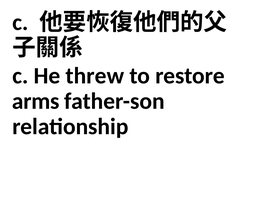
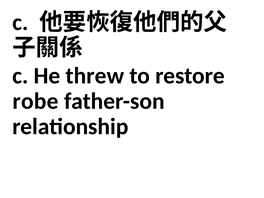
arms: arms -> robe
